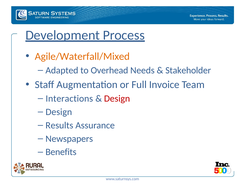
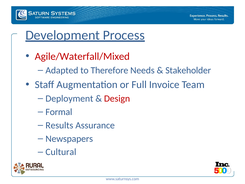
Agile/Waterfall/Mixed colour: orange -> red
Overhead: Overhead -> Therefore
Interactions: Interactions -> Deployment
Design at (59, 112): Design -> Formal
Benefits: Benefits -> Cultural
